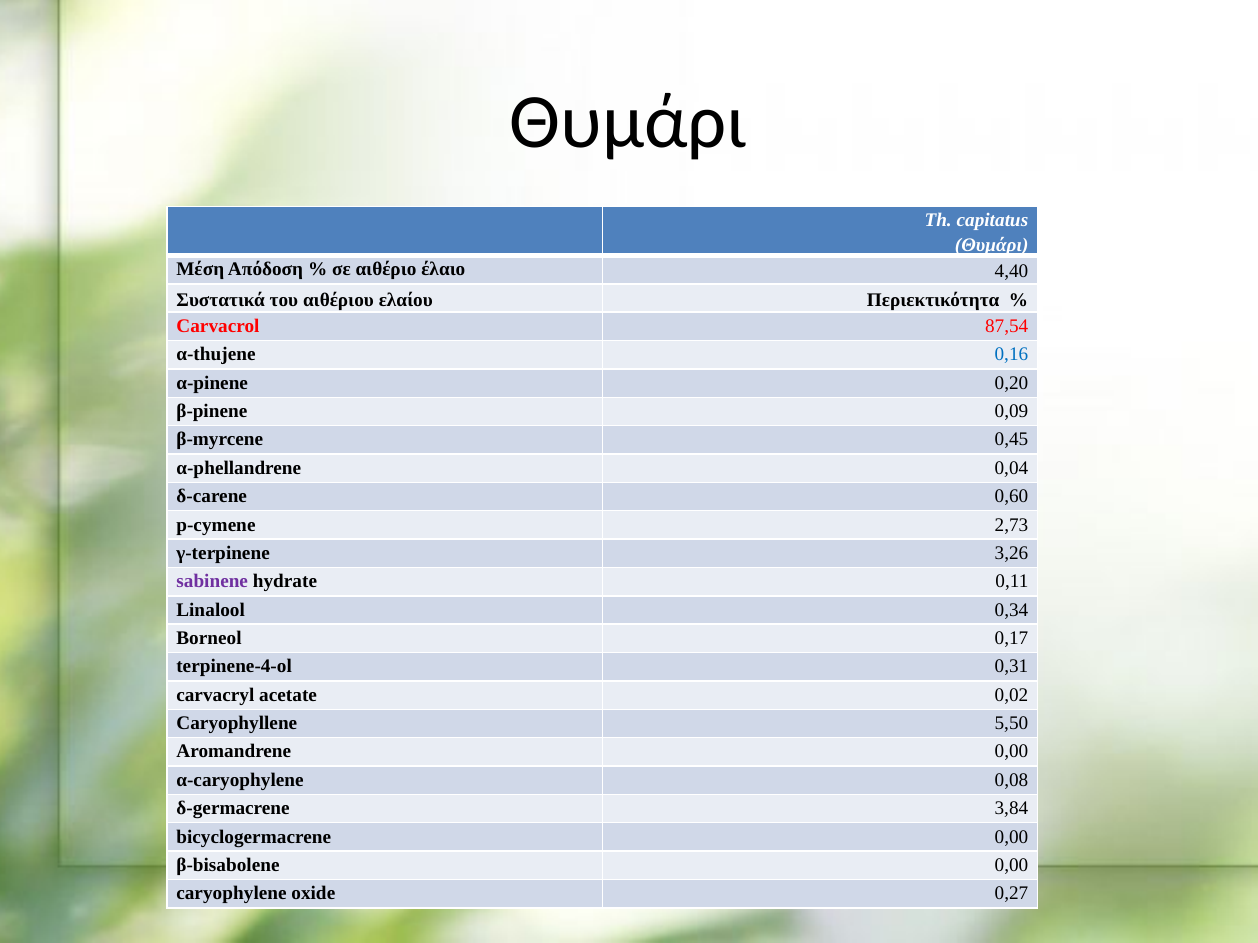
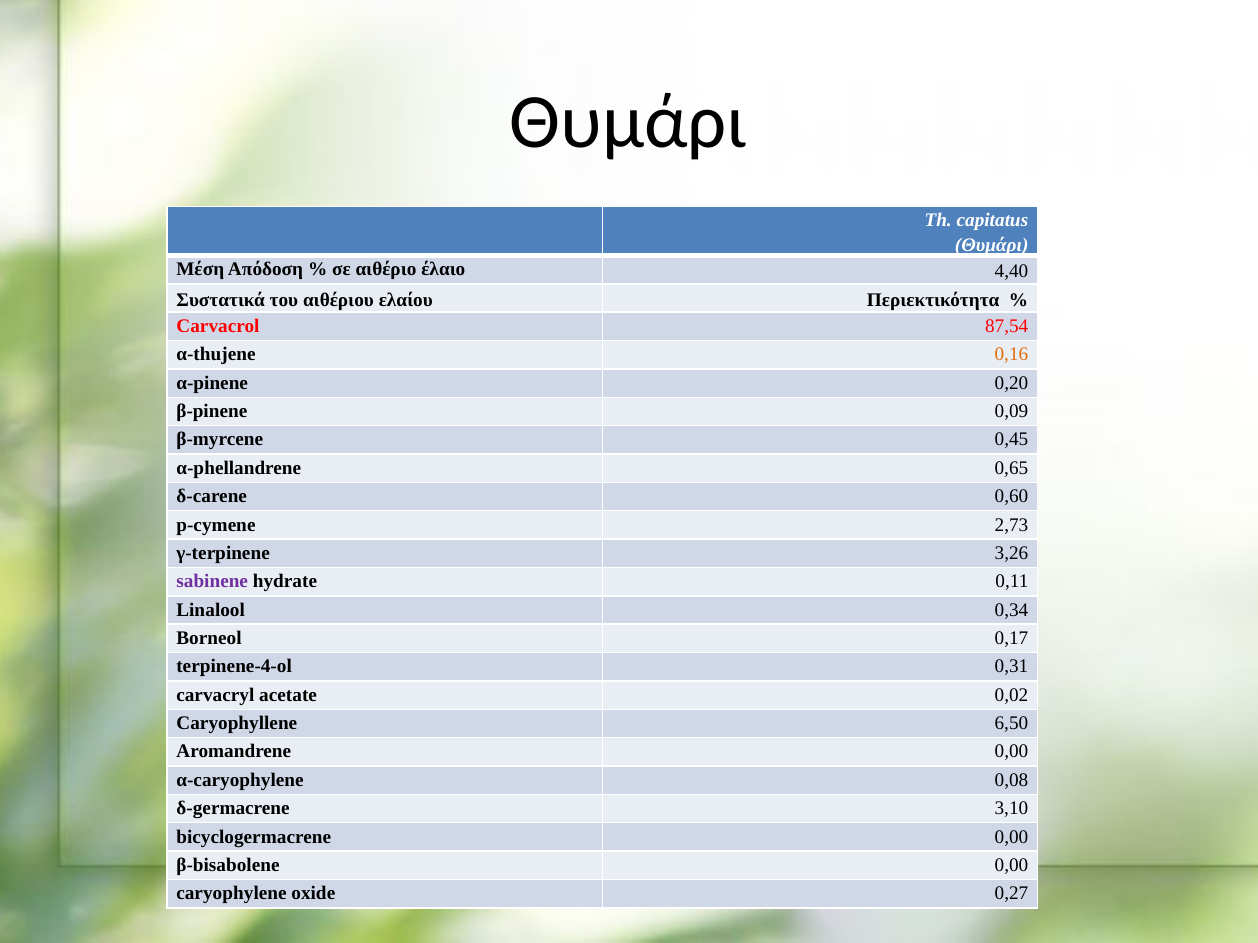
0,16 colour: blue -> orange
0,04: 0,04 -> 0,65
5,50: 5,50 -> 6,50
3,84: 3,84 -> 3,10
